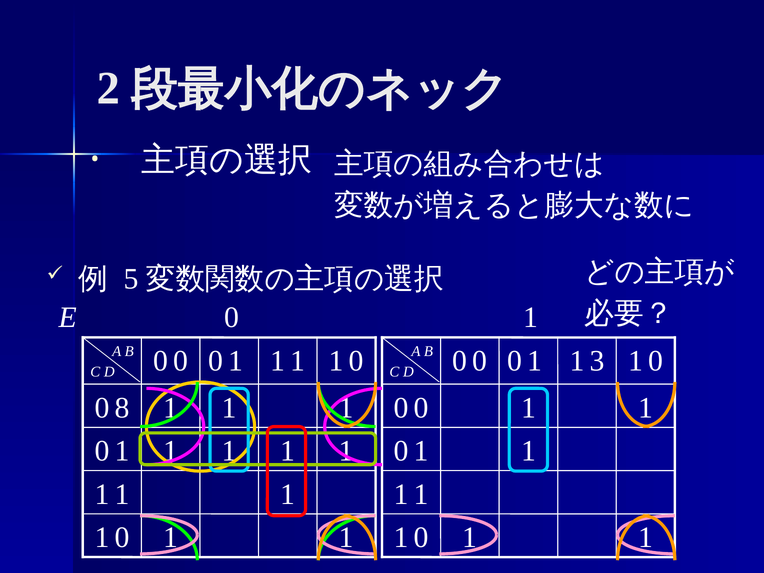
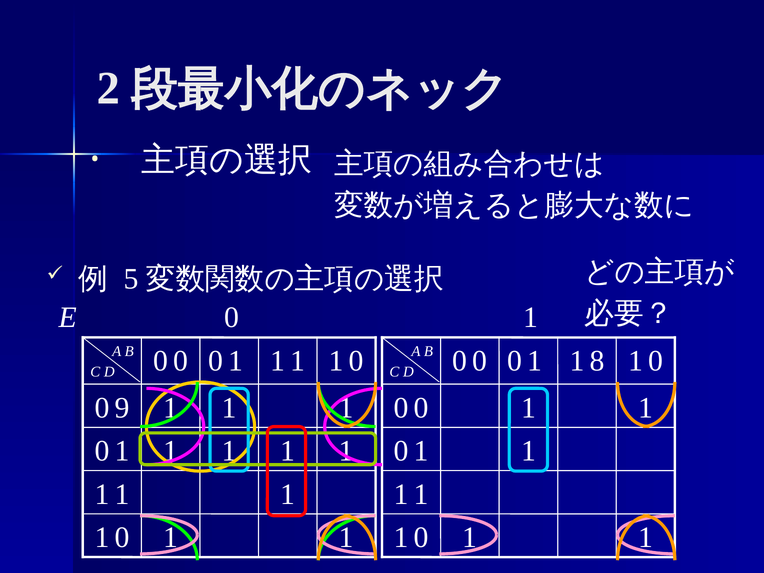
3: 3 -> 8
8: 8 -> 9
